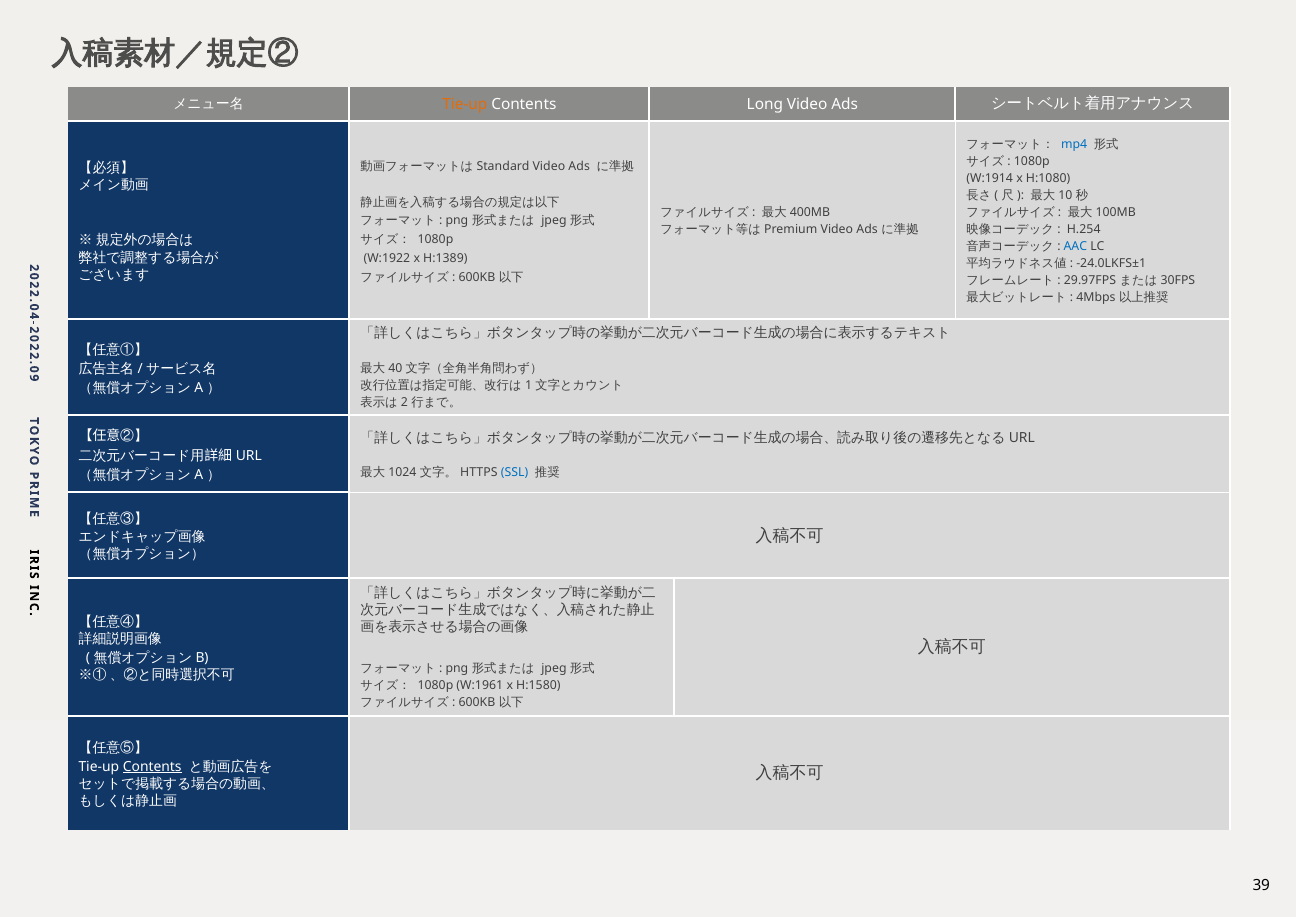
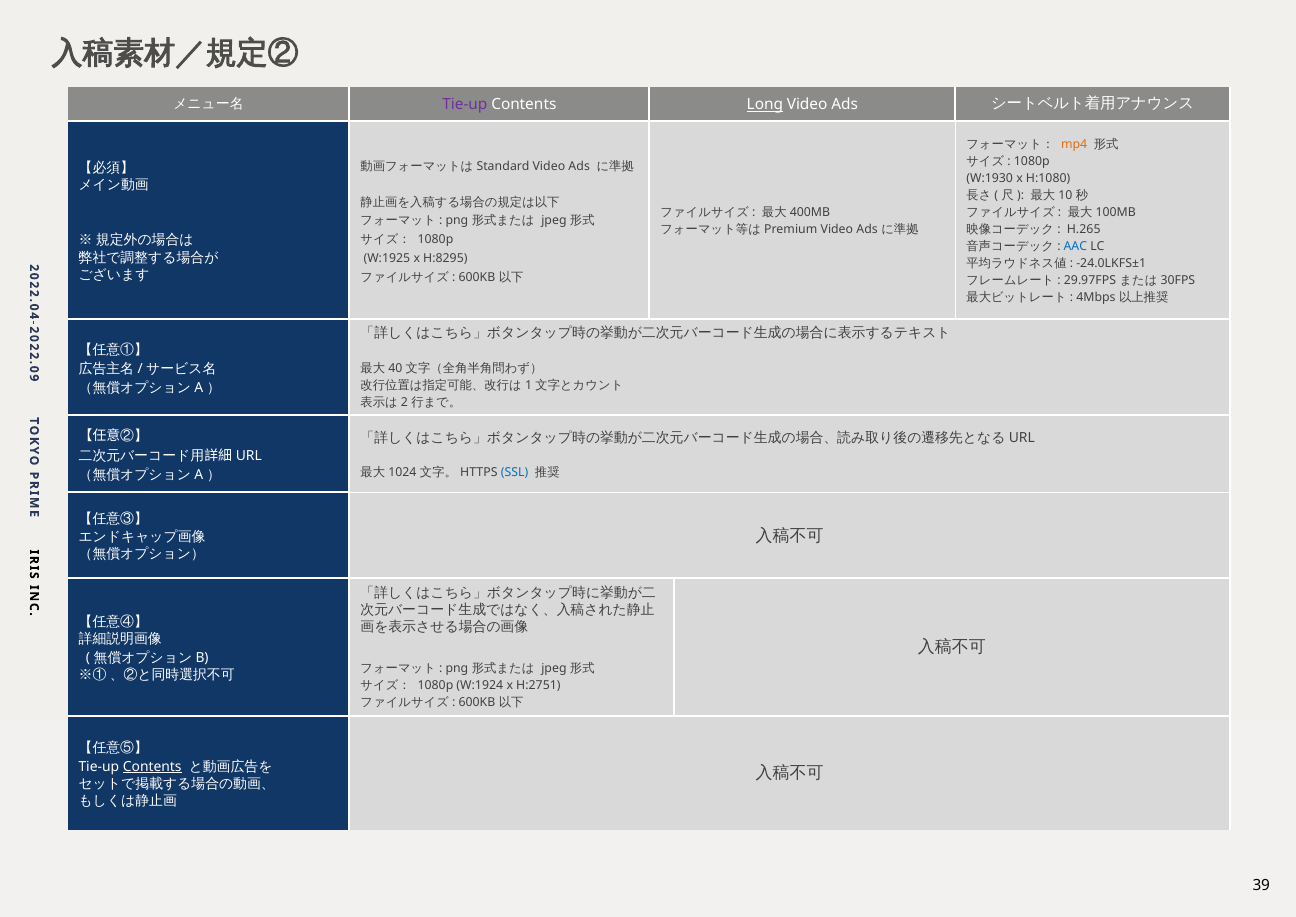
Tie-up at (465, 105) colour: orange -> purple
Long underline: none -> present
mp4 colour: blue -> orange
W:1914: W:1914 -> W:1930
H.254: H.254 -> H.265
W:1922: W:1922 -> W:1925
H:1389: H:1389 -> H:8295
W:1961: W:1961 -> W:1924
H:1580: H:1580 -> H:2751
